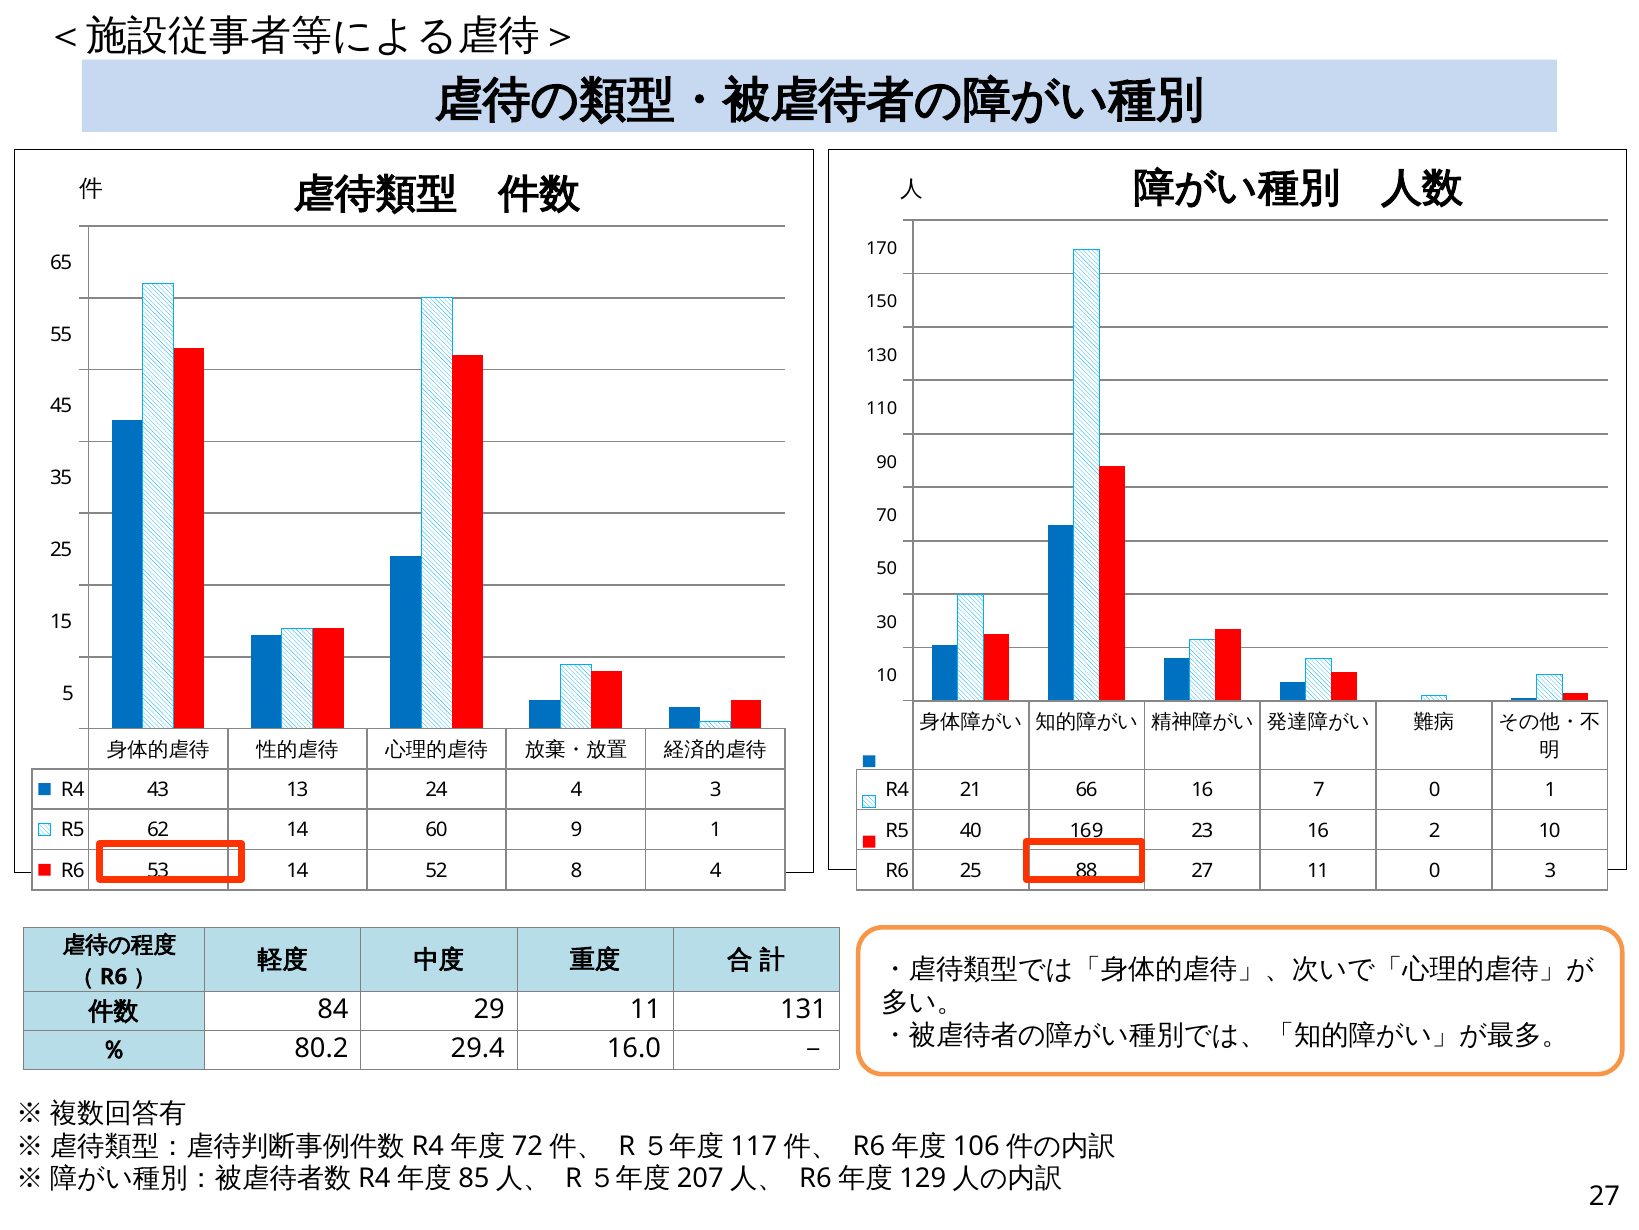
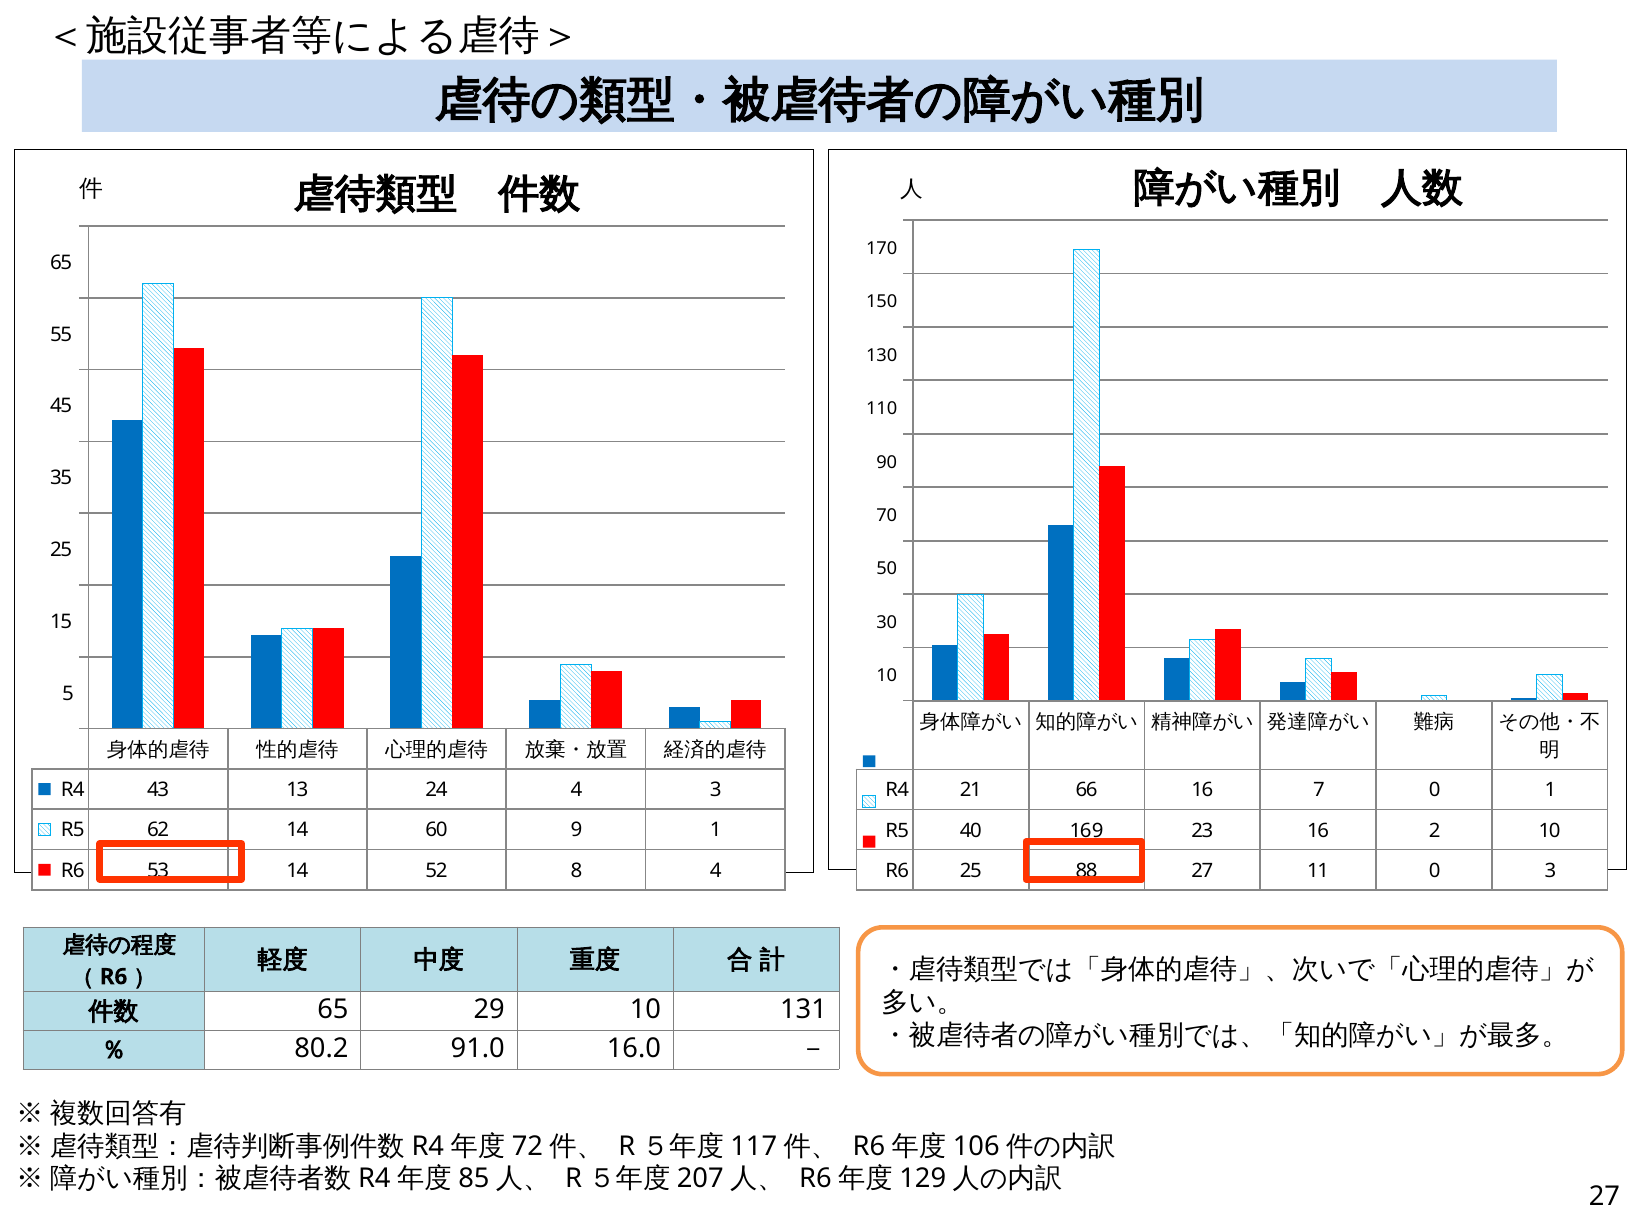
84 at (333, 1009): 84 -> 65
29 11: 11 -> 10
29.4: 29.4 -> 91.0
